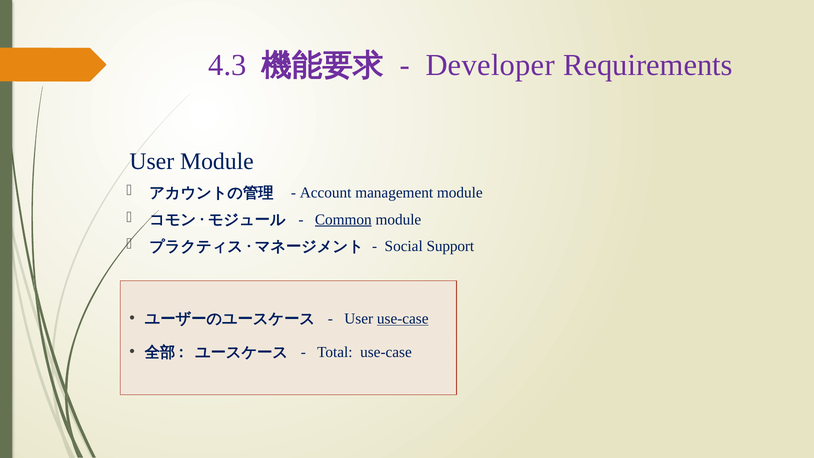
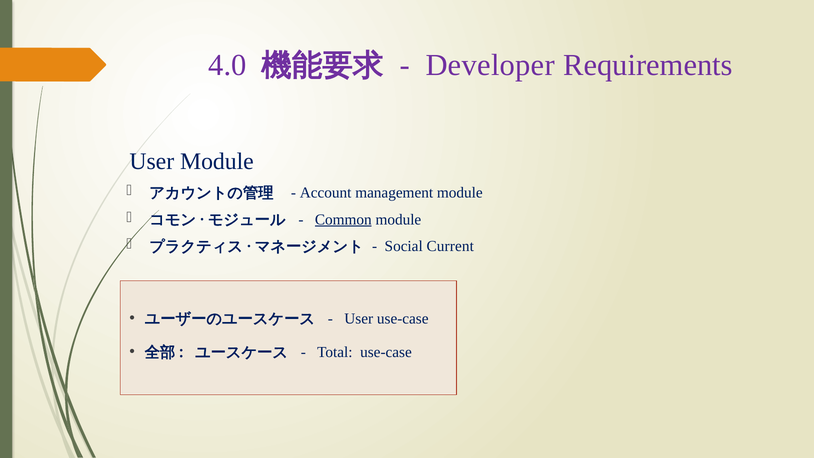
4.3: 4.3 -> 4.0
Support: Support -> Current
use-case at (403, 319) underline: present -> none
